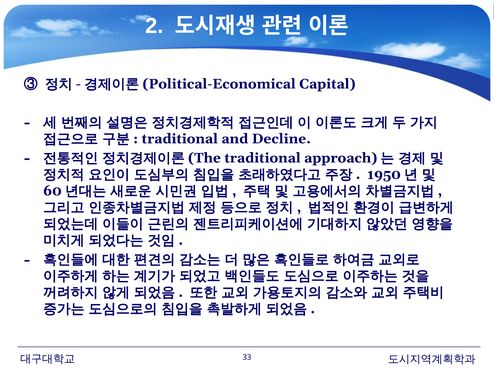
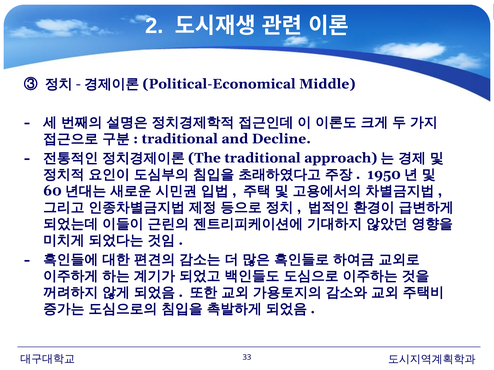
Capital: Capital -> Middle
